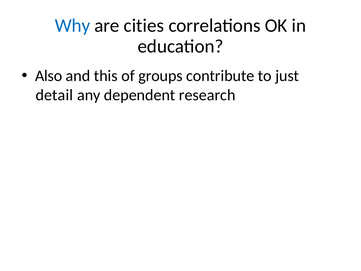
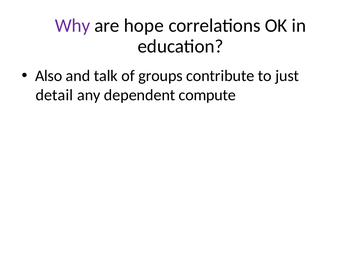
Why colour: blue -> purple
cities: cities -> hope
this: this -> talk
research: research -> compute
